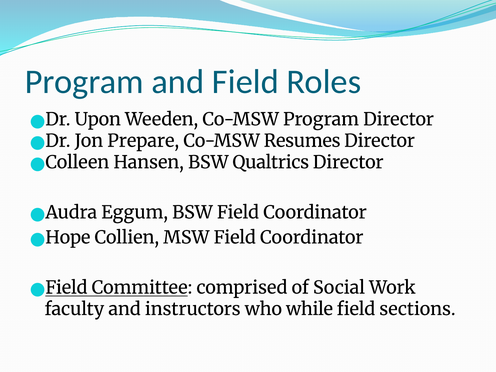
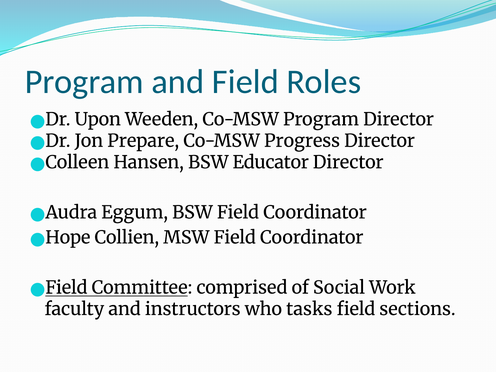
Resumes: Resumes -> Progress
Qualtrics: Qualtrics -> Educator
while: while -> tasks
